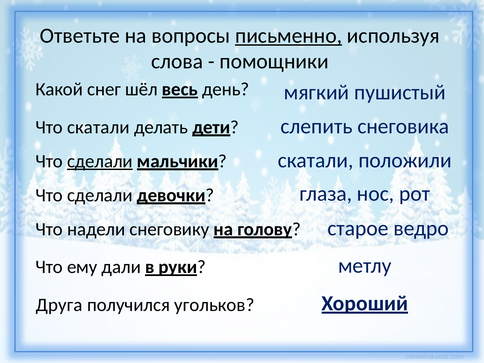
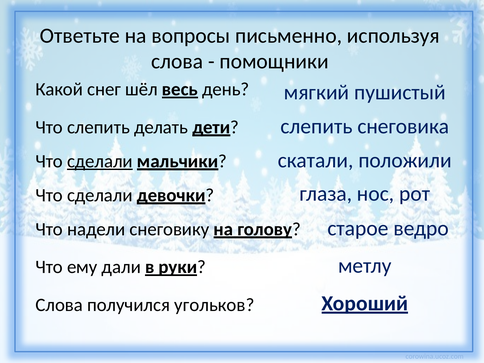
письменно underline: present -> none
Что скатали: скатали -> слепить
Друга at (59, 305): Друга -> Слова
